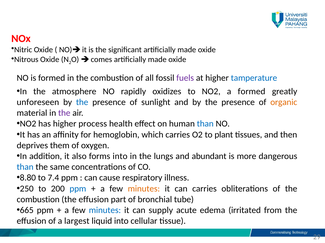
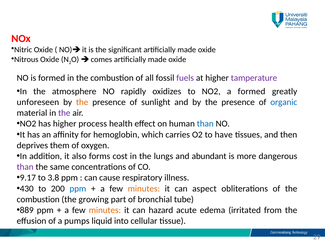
tamperature colour: blue -> purple
the at (82, 102) colour: blue -> orange
organic colour: orange -> blue
plant: plant -> have
forms into: into -> cost
than at (25, 167) colour: blue -> purple
8.80: 8.80 -> 9.17
7.4: 7.4 -> 3.8
250: 250 -> 430
can carries: carries -> aspect
effusion at (94, 200): effusion -> growing
665: 665 -> 889
minutes at (105, 211) colour: blue -> orange
supply: supply -> hazard
largest: largest -> pumps
